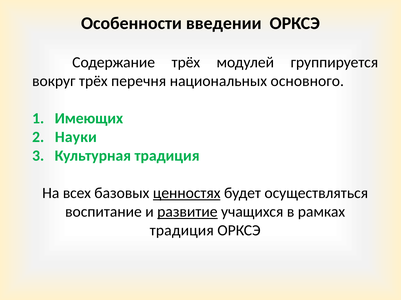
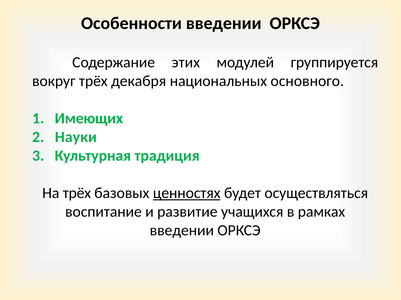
Содержание трёх: трёх -> этих
перечня: перечня -> декабря
На всех: всех -> трёх
развитие underline: present -> none
традиция at (182, 231): традиция -> введении
